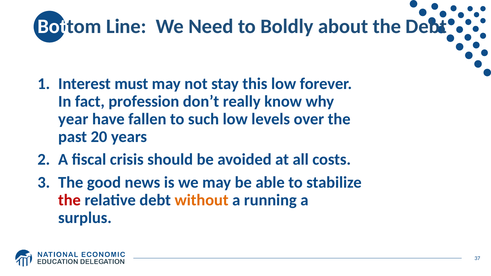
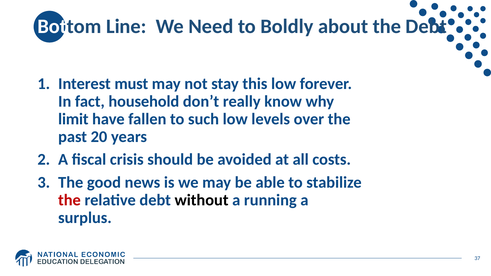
profession: profession -> household
year: year -> limit
without colour: orange -> black
